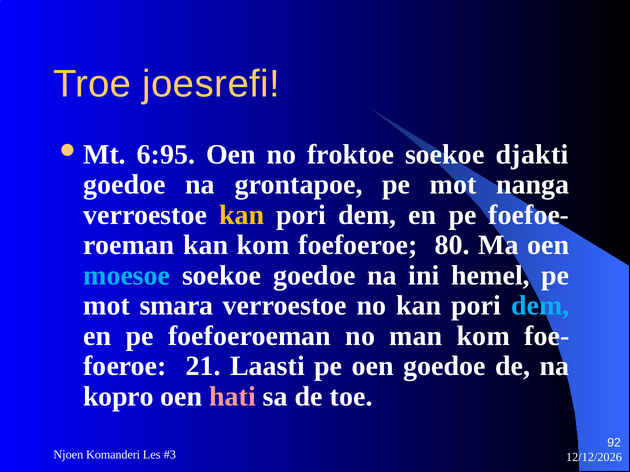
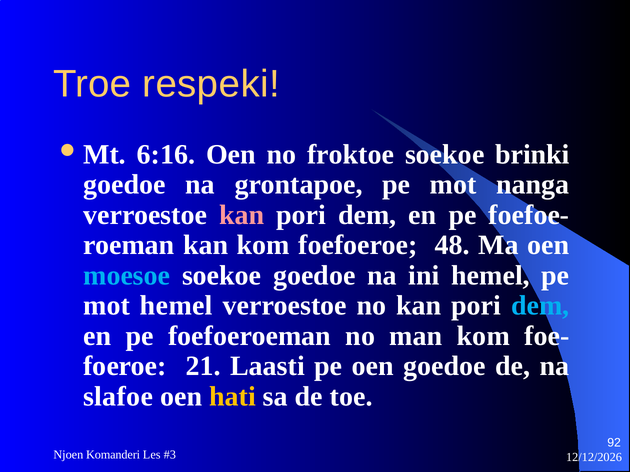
joesrefi: joesrefi -> respeki
6:95: 6:95 -> 6:16
djakti: djakti -> brinki
kan at (242, 215) colour: yellow -> pink
80: 80 -> 48
mot smara: smara -> hemel
kopro: kopro -> slafoe
hati colour: pink -> yellow
